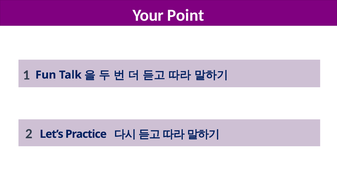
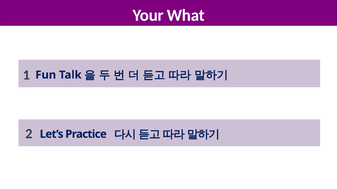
Point: Point -> What
